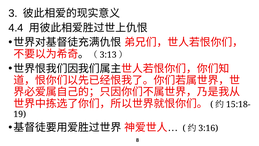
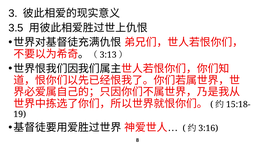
4.4: 4.4 -> 3.5
